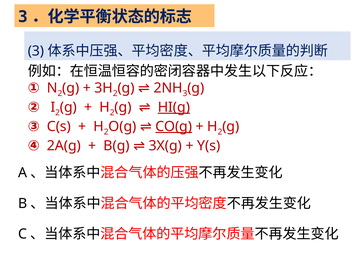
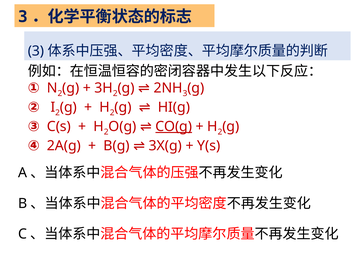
HI(g underline: present -> none
